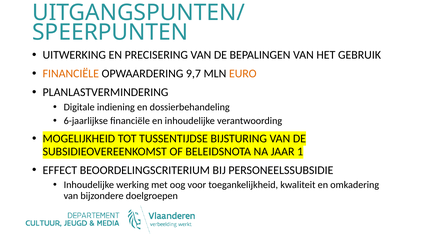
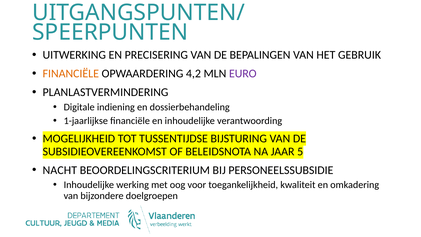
9,7: 9,7 -> 4,2
EURO colour: orange -> purple
6-jaarlijkse: 6-jaarlijkse -> 1-jaarlijkse
1: 1 -> 5
EFFECT: EFFECT -> NACHT
